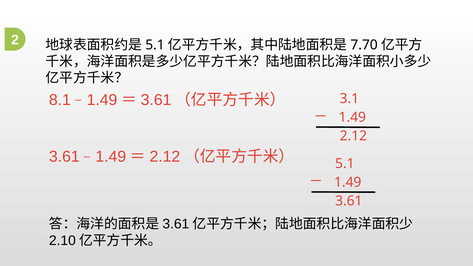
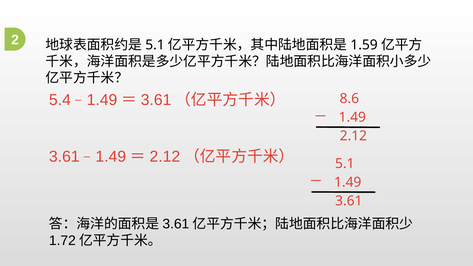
7.70: 7.70 -> 1.59
8.1: 8.1 -> 5.4
3.1: 3.1 -> 8.6
2.10: 2.10 -> 1.72
